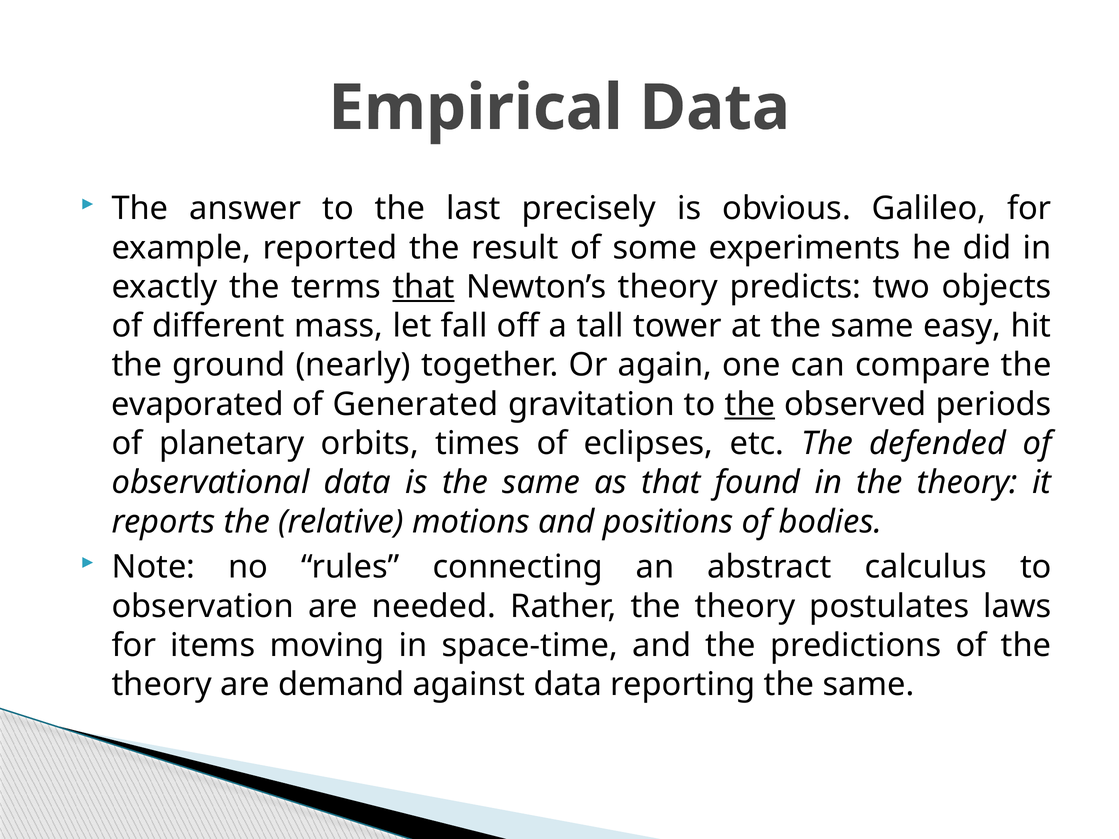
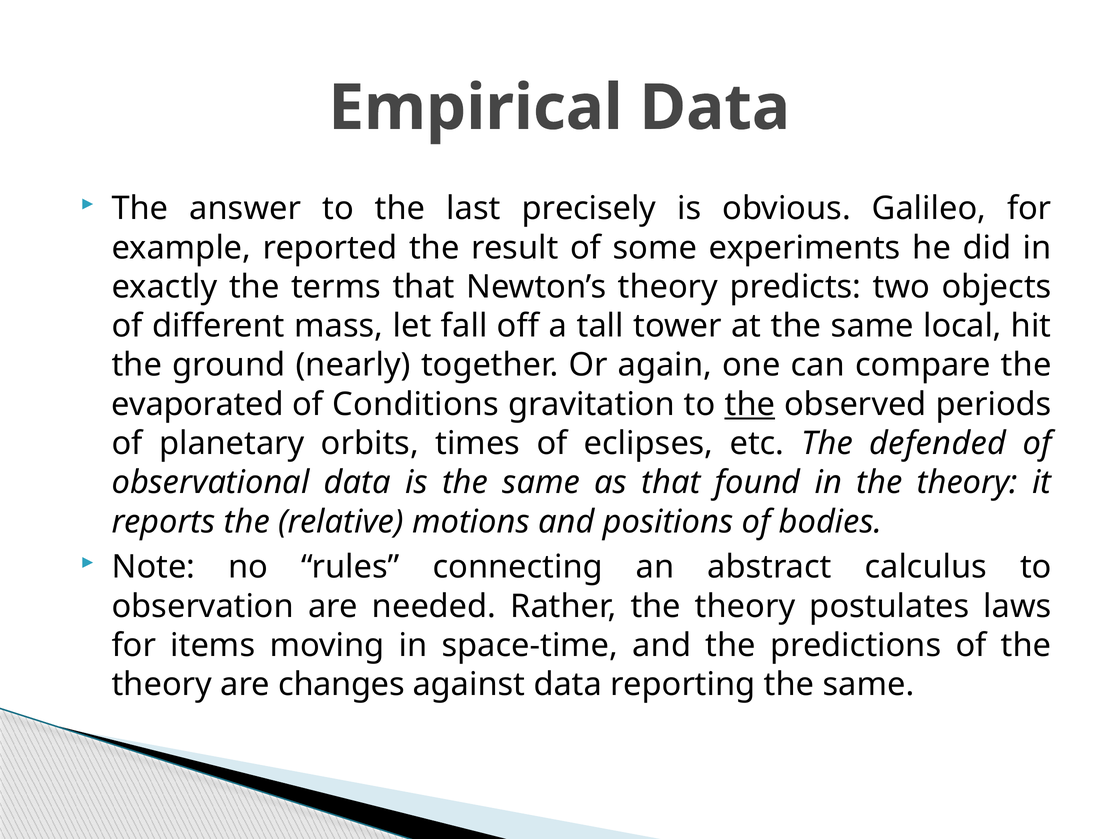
that at (424, 287) underline: present -> none
easy: easy -> local
Generated: Generated -> Conditions
demand: demand -> changes
